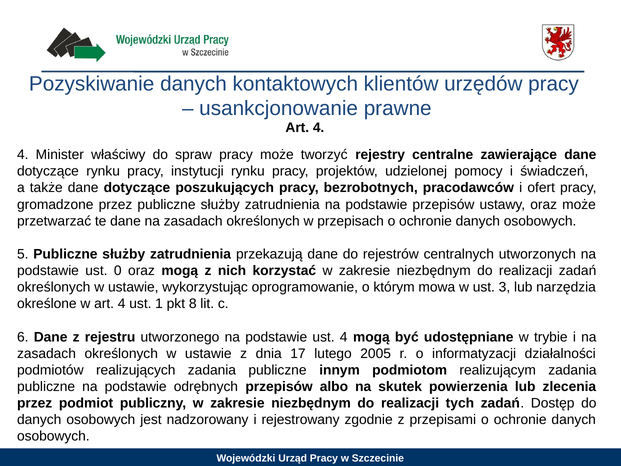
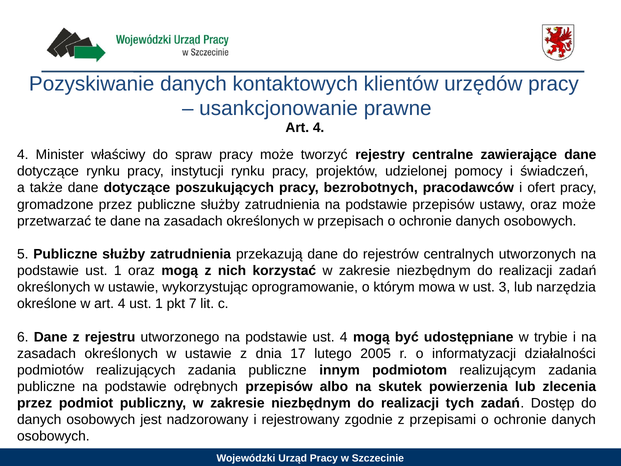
podstawie ust 0: 0 -> 1
8: 8 -> 7
